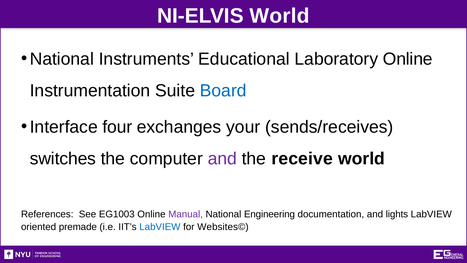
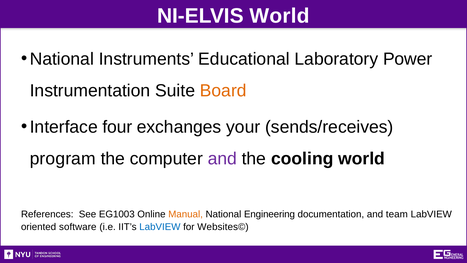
Laboratory Online: Online -> Power
Board colour: blue -> orange
switches: switches -> program
receive: receive -> cooling
Manual colour: purple -> orange
lights: lights -> team
premade: premade -> software
